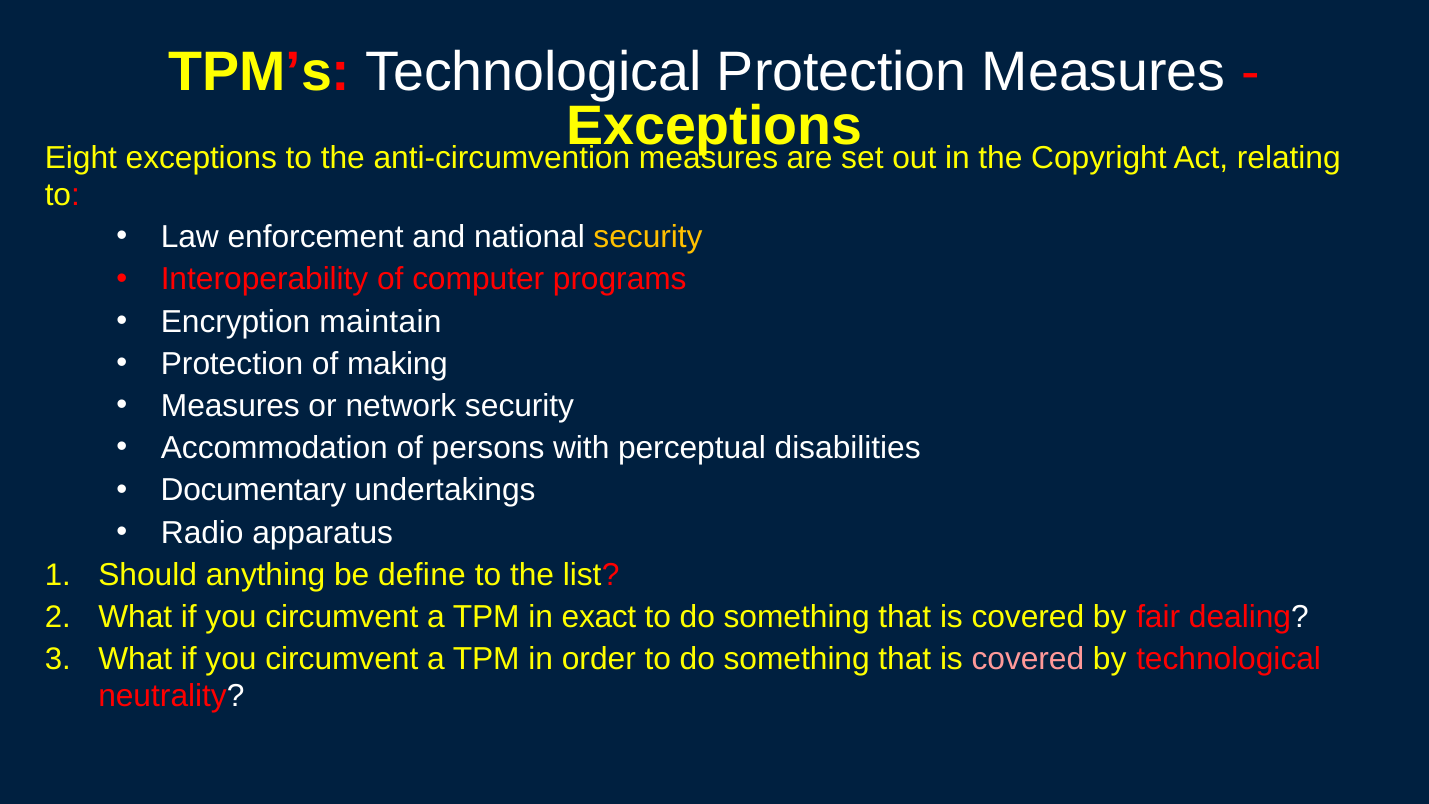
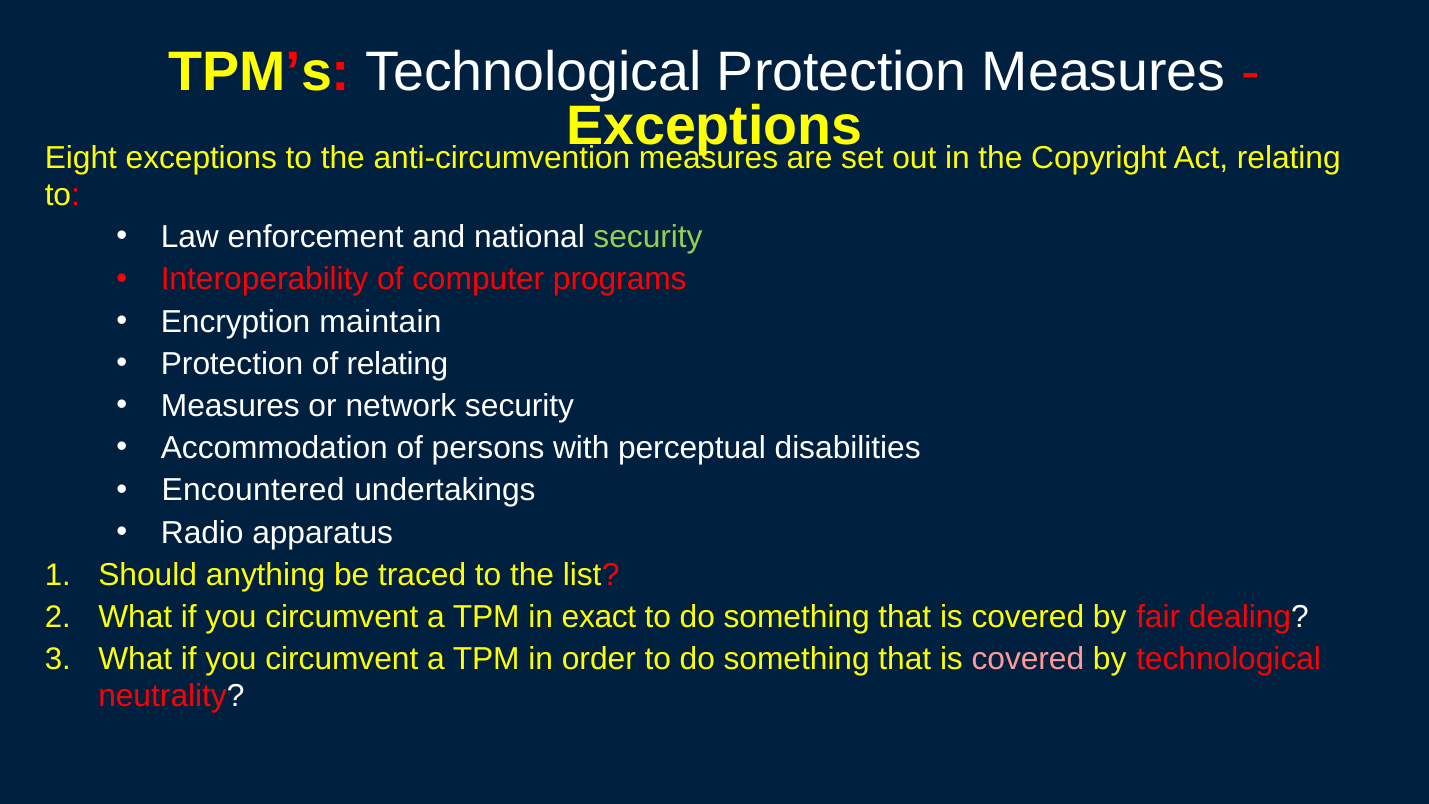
security at (648, 237) colour: yellow -> light green
of making: making -> relating
Documentary: Documentary -> Encountered
define: define -> traced
